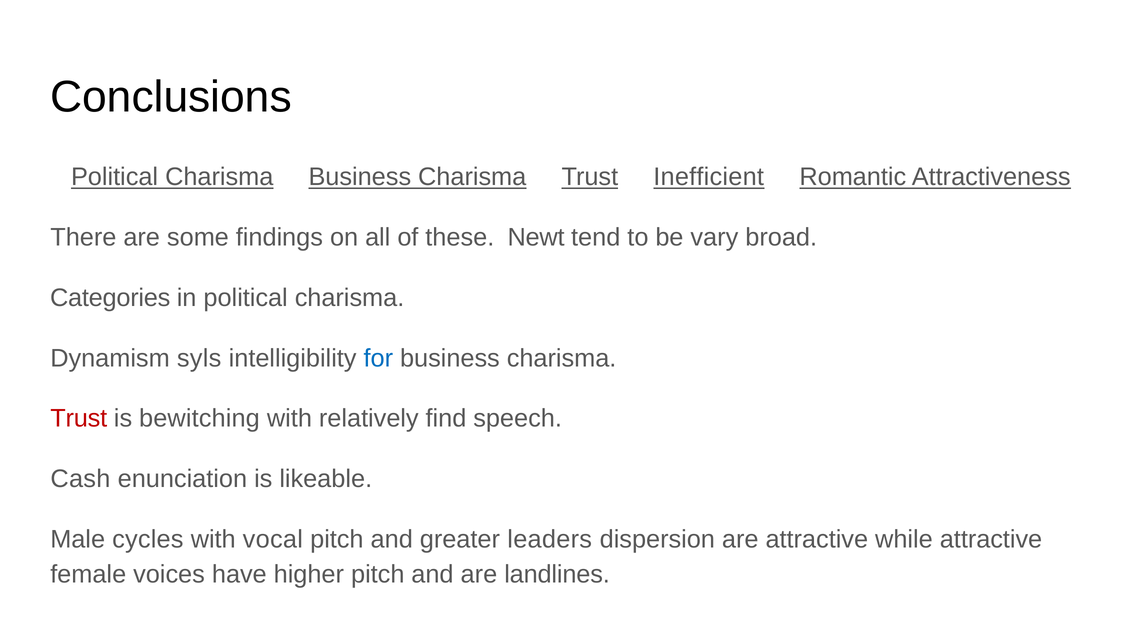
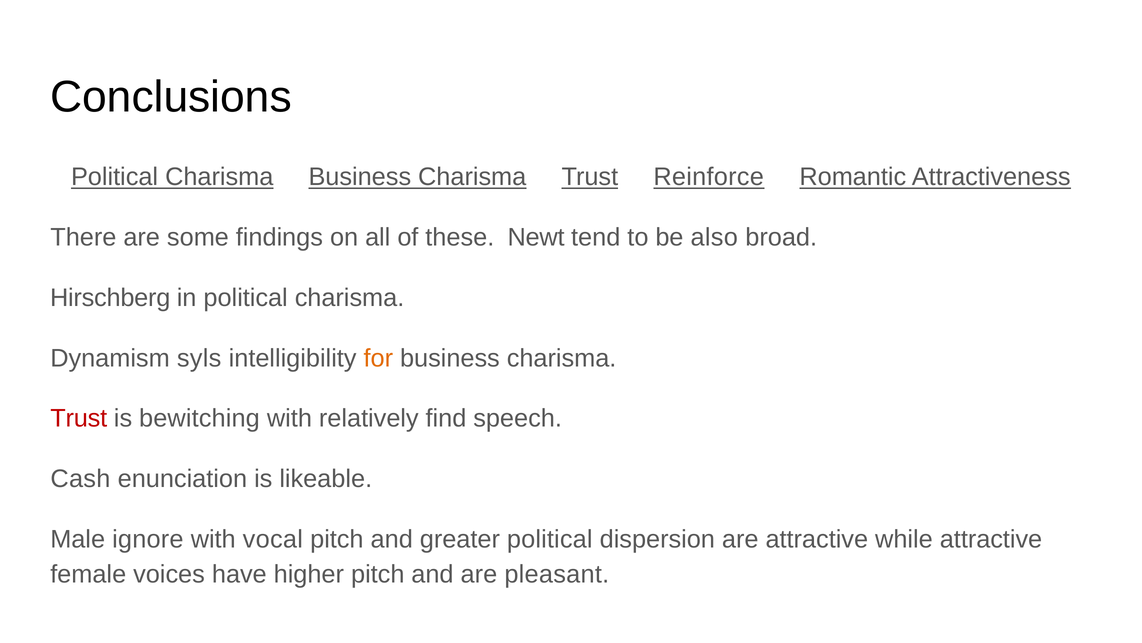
Inefficient: Inefficient -> Reinforce
vary: vary -> also
Categories: Categories -> Hirschberg
for colour: blue -> orange
cycles: cycles -> ignore
greater leaders: leaders -> political
landlines: landlines -> pleasant
